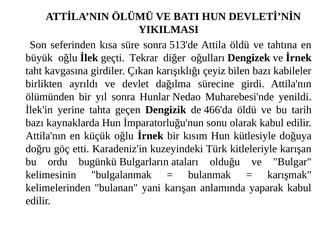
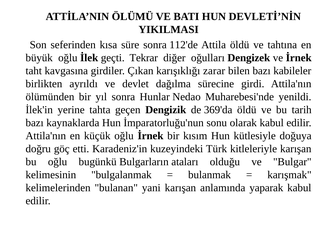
513'de: 513'de -> 112'de
çeyiz: çeyiz -> zarar
466'da: 466'da -> 369'da
bu ordu: ordu -> oğlu
